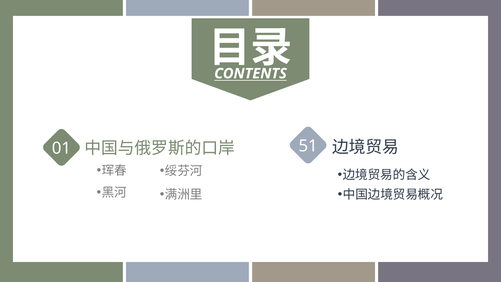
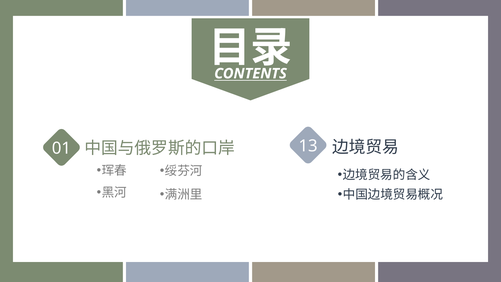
51: 51 -> 13
